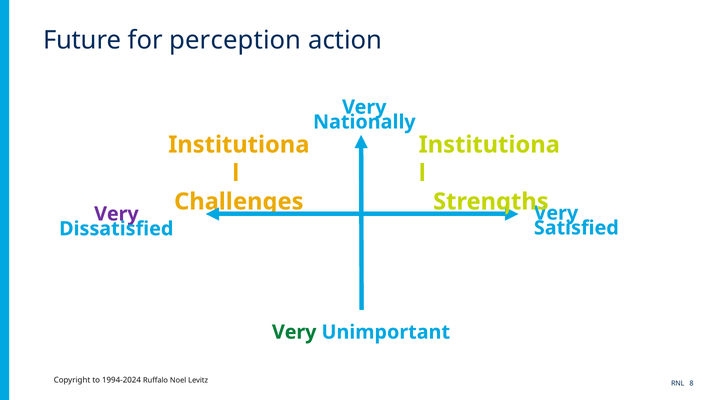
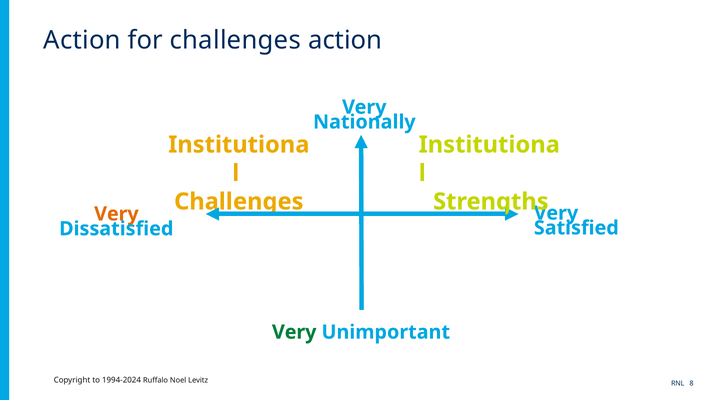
Future at (82, 40): Future -> Action
for perception: perception -> challenges
Very at (116, 214) colour: purple -> orange
